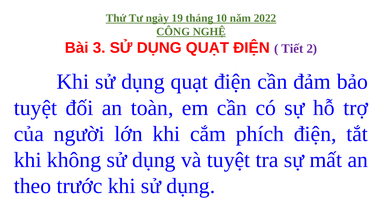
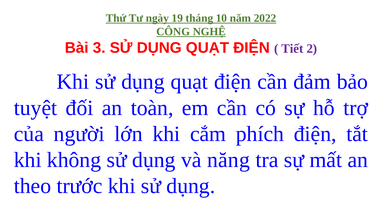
và tuyệt: tuyệt -> năng
